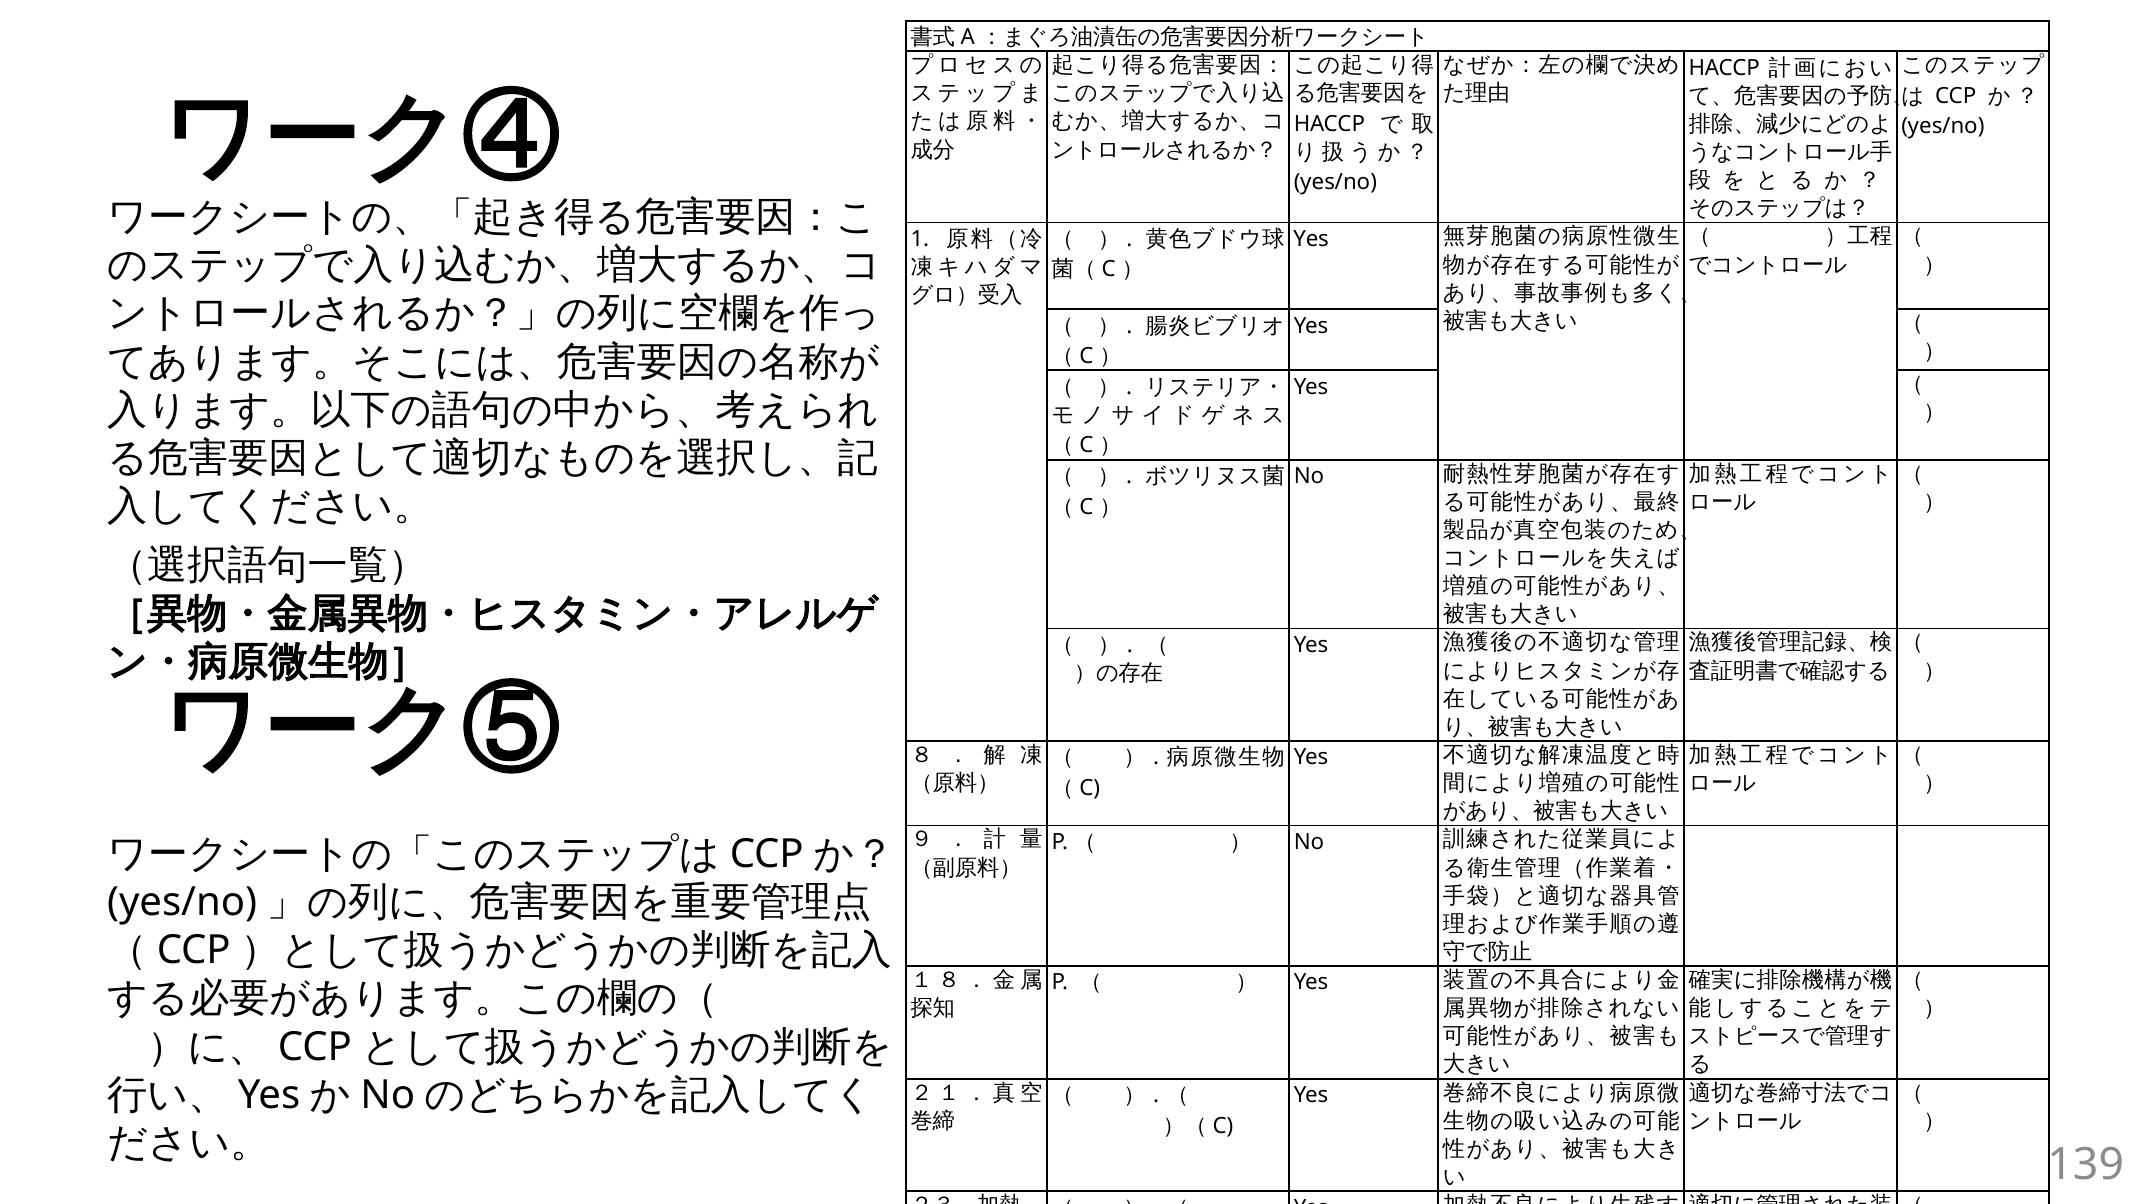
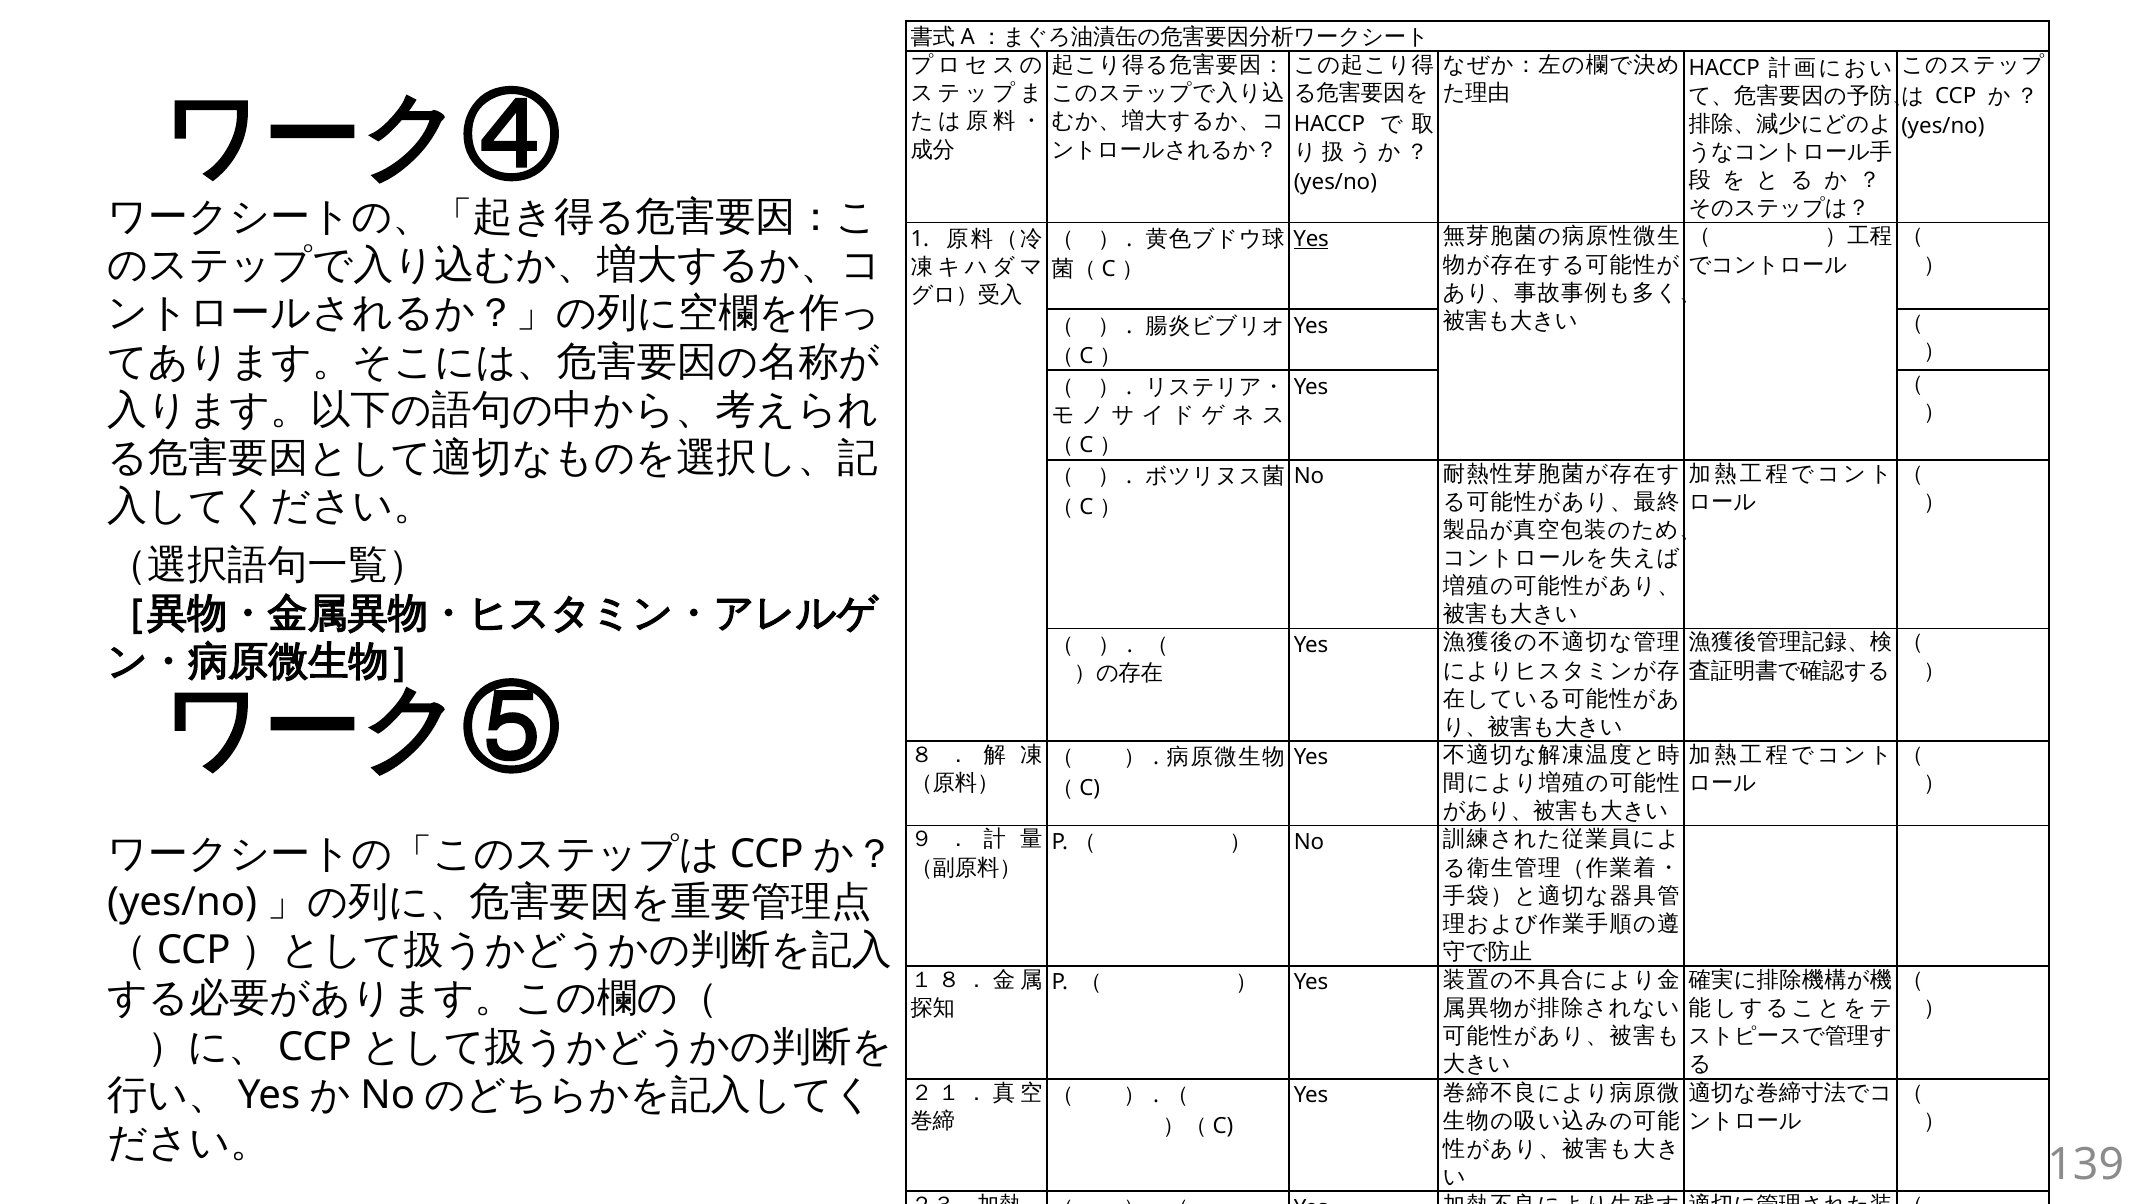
Yes at (1311, 239) underline: none -> present
